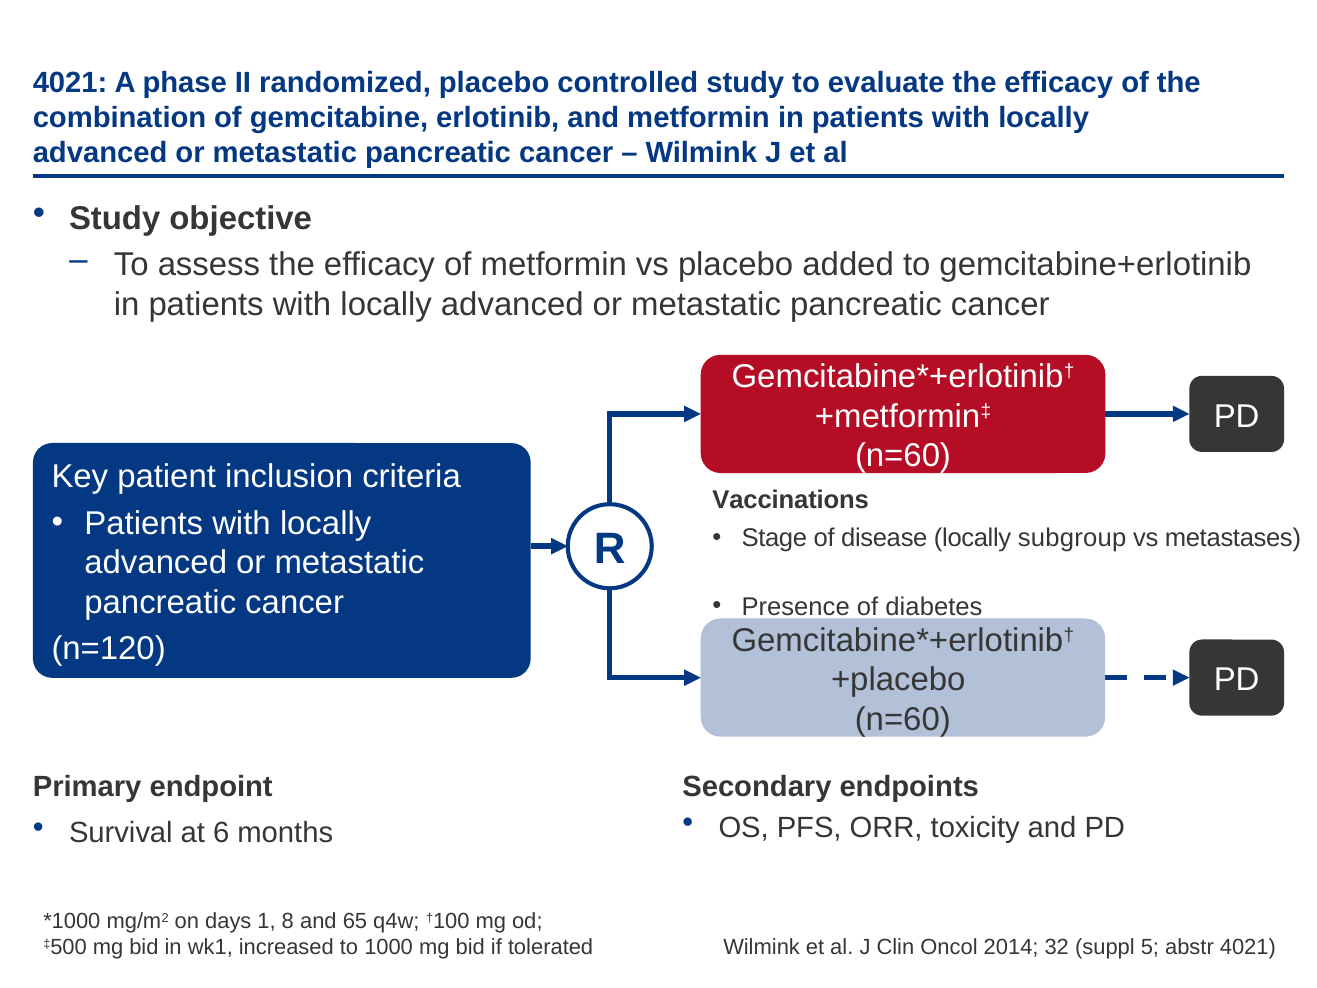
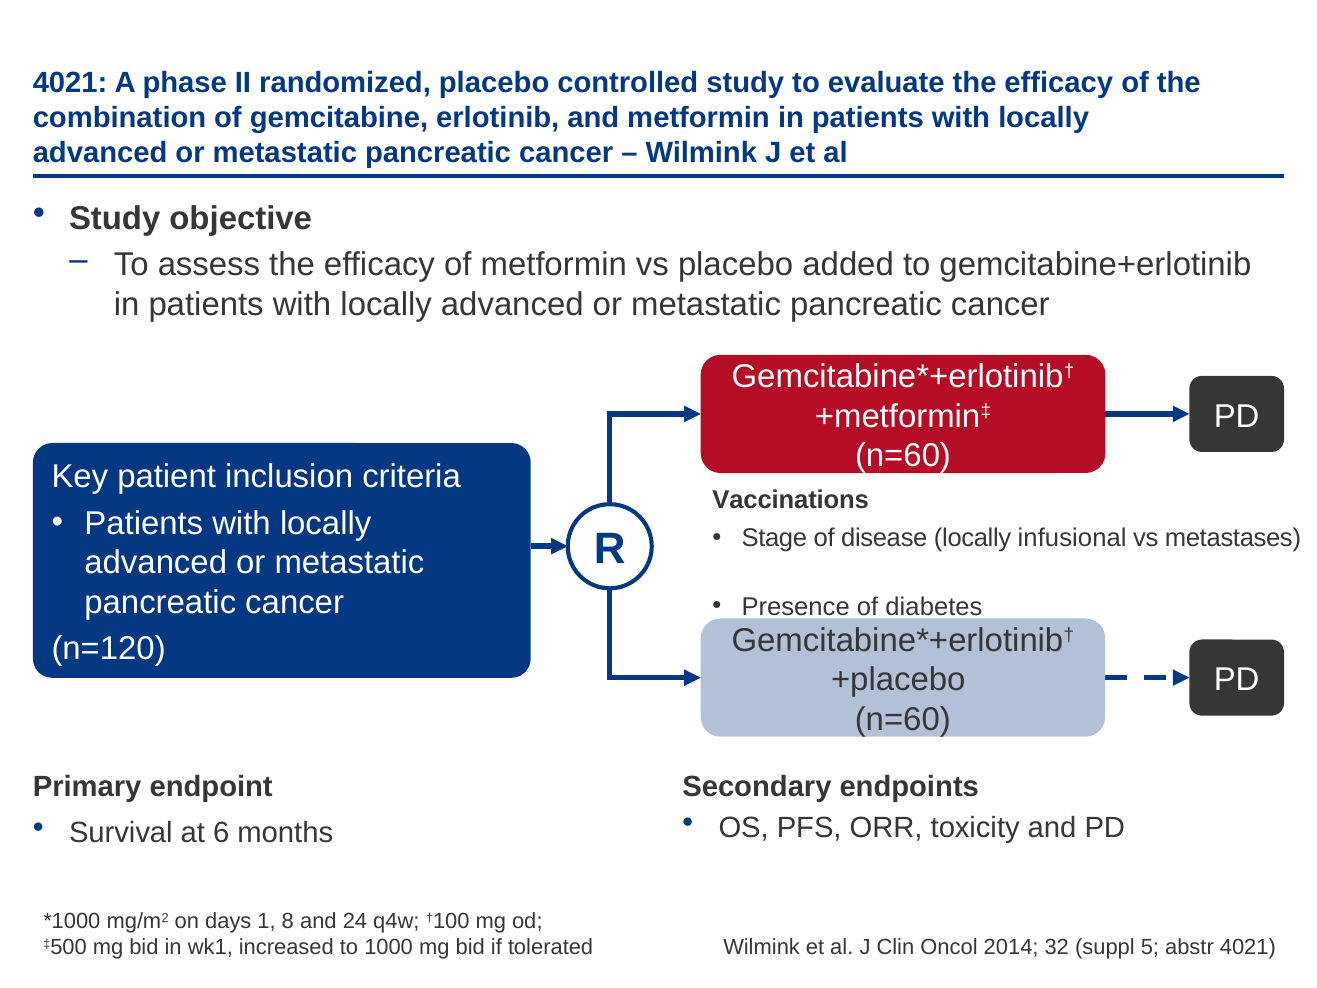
subgroup: subgroup -> infusional
65: 65 -> 24
